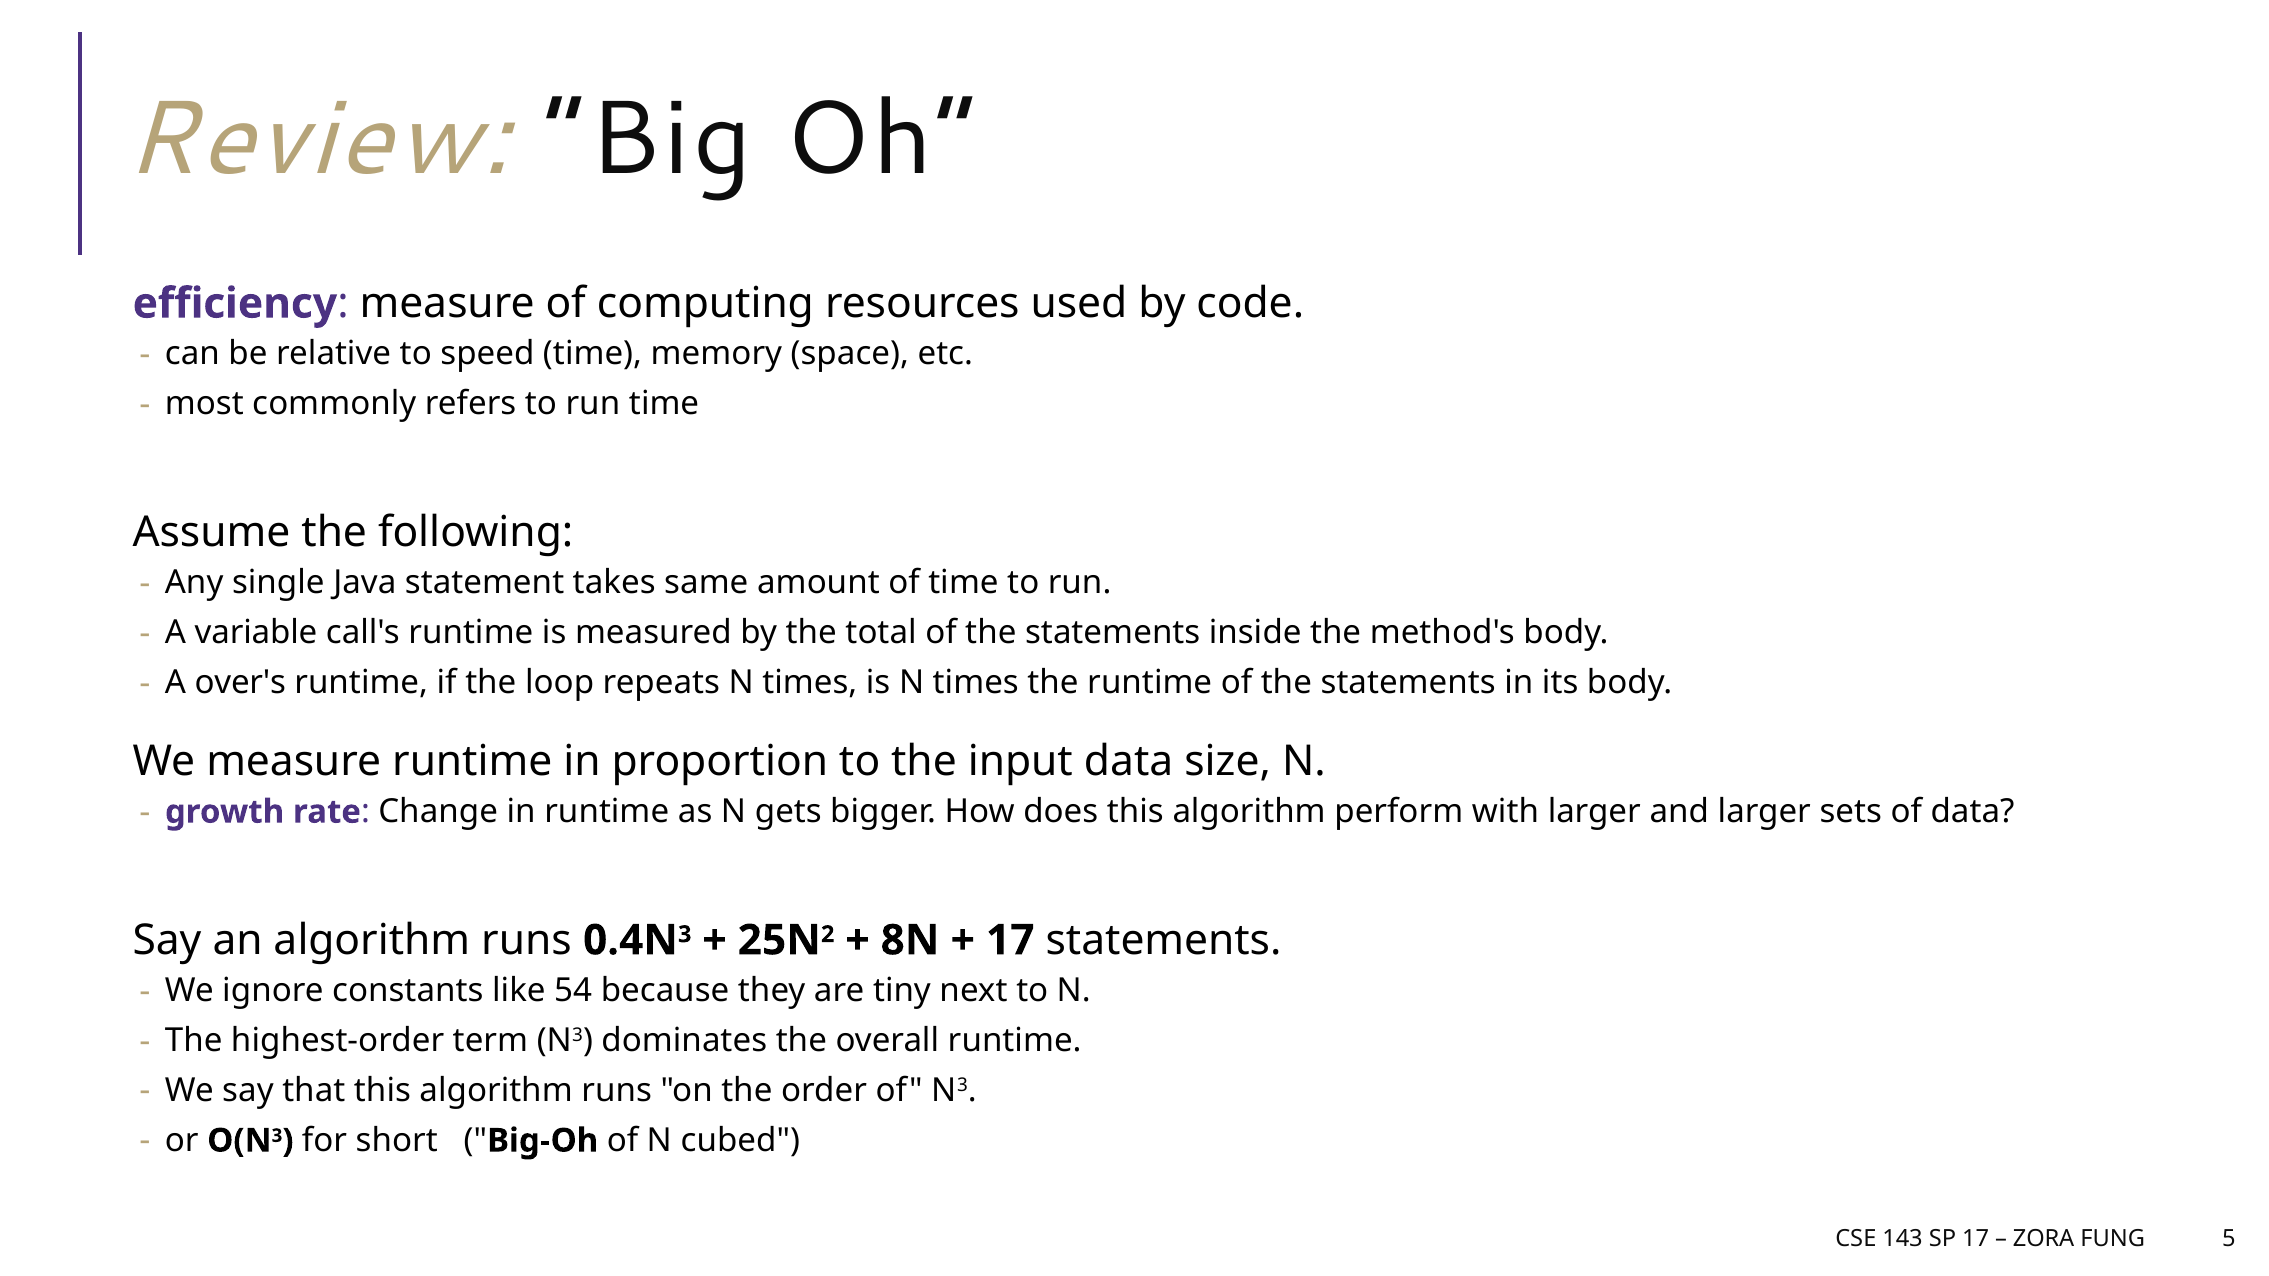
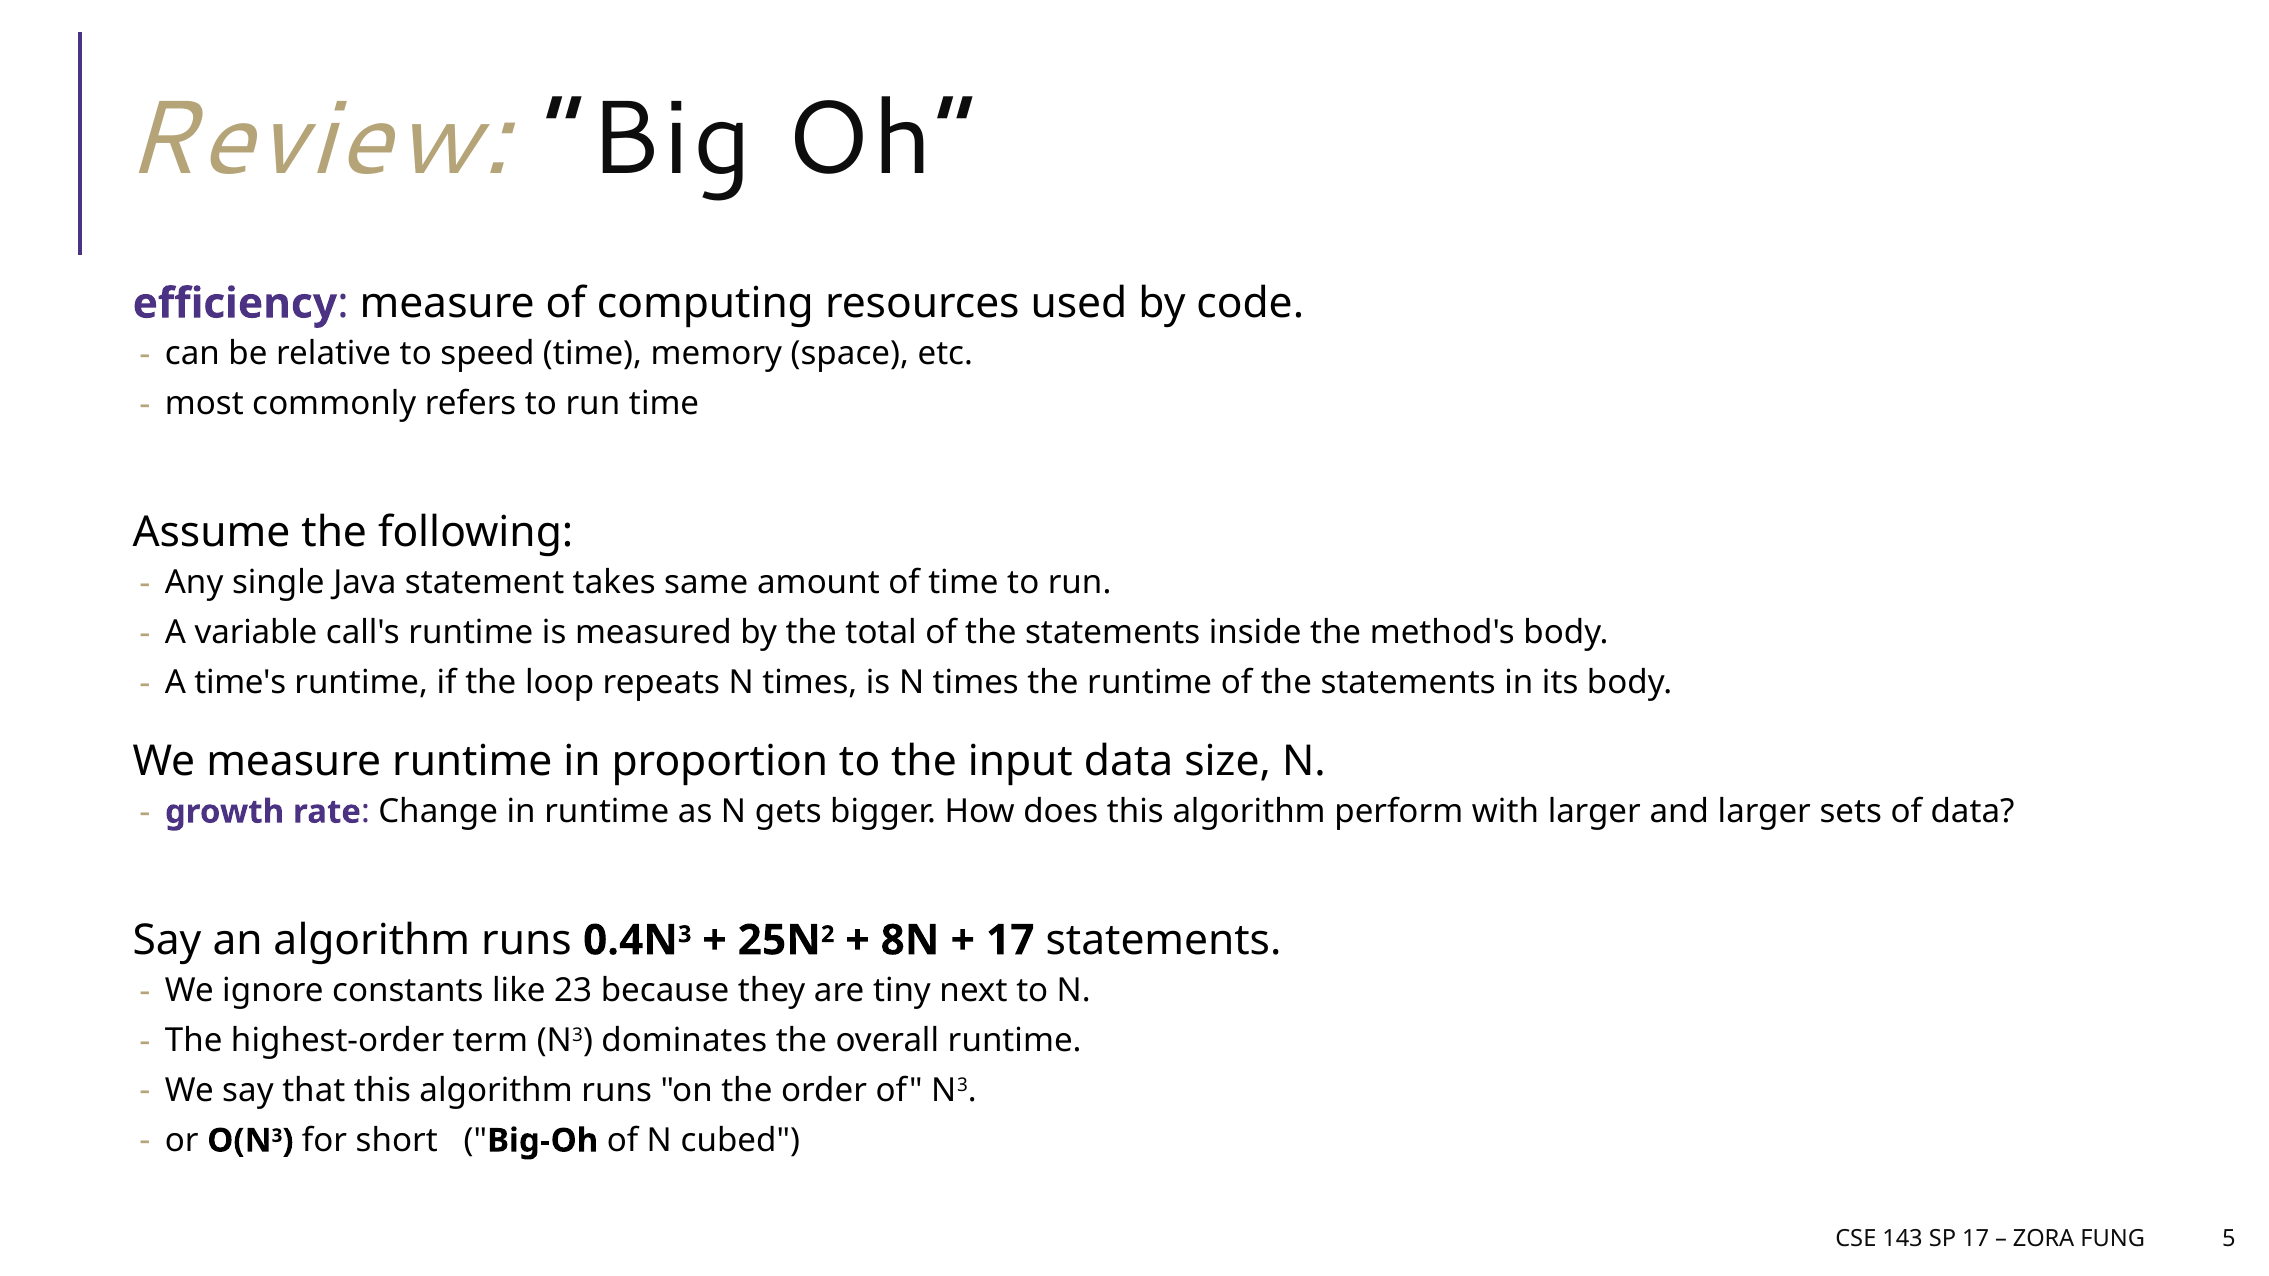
over's: over's -> time's
54: 54 -> 23
